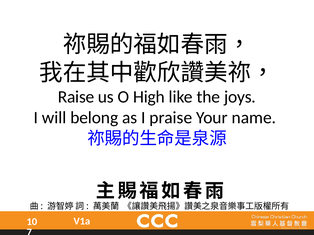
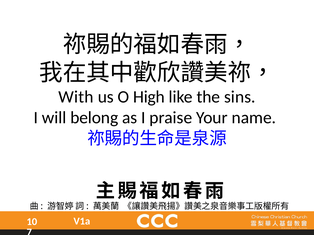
Raise: Raise -> With
joys: joys -> sins
